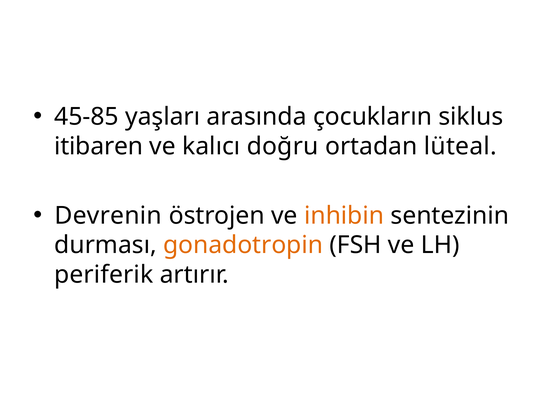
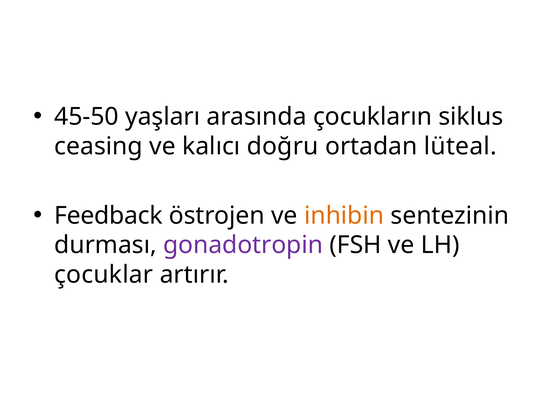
45-85: 45-85 -> 45-50
itibaren: itibaren -> ceasing
Devrenin: Devrenin -> Feedback
gonadotropin colour: orange -> purple
periferik: periferik -> çocuklar
